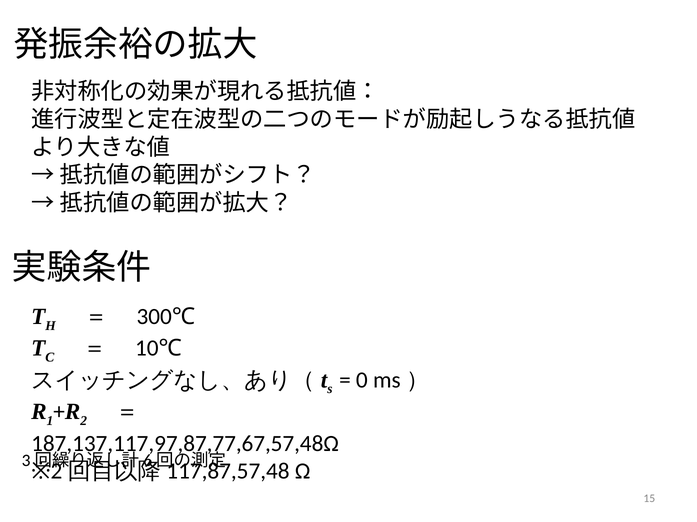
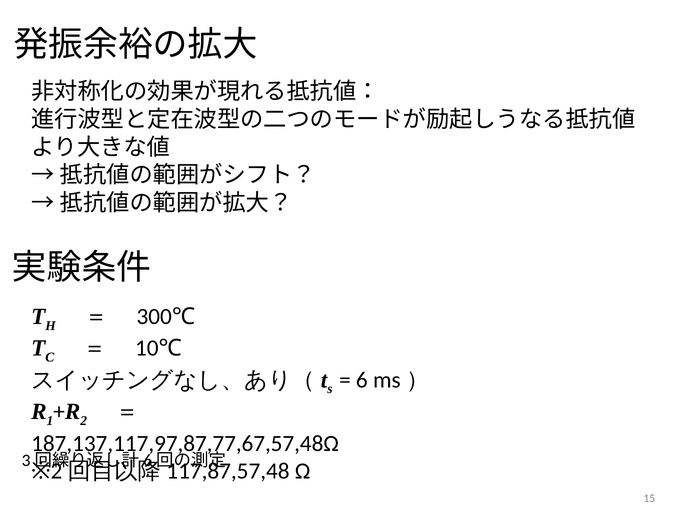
0: 0 -> 6
